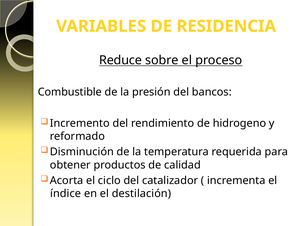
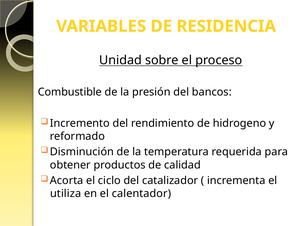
Reduce: Reduce -> Unidad
índice: índice -> utiliza
destilación: destilación -> calentador
